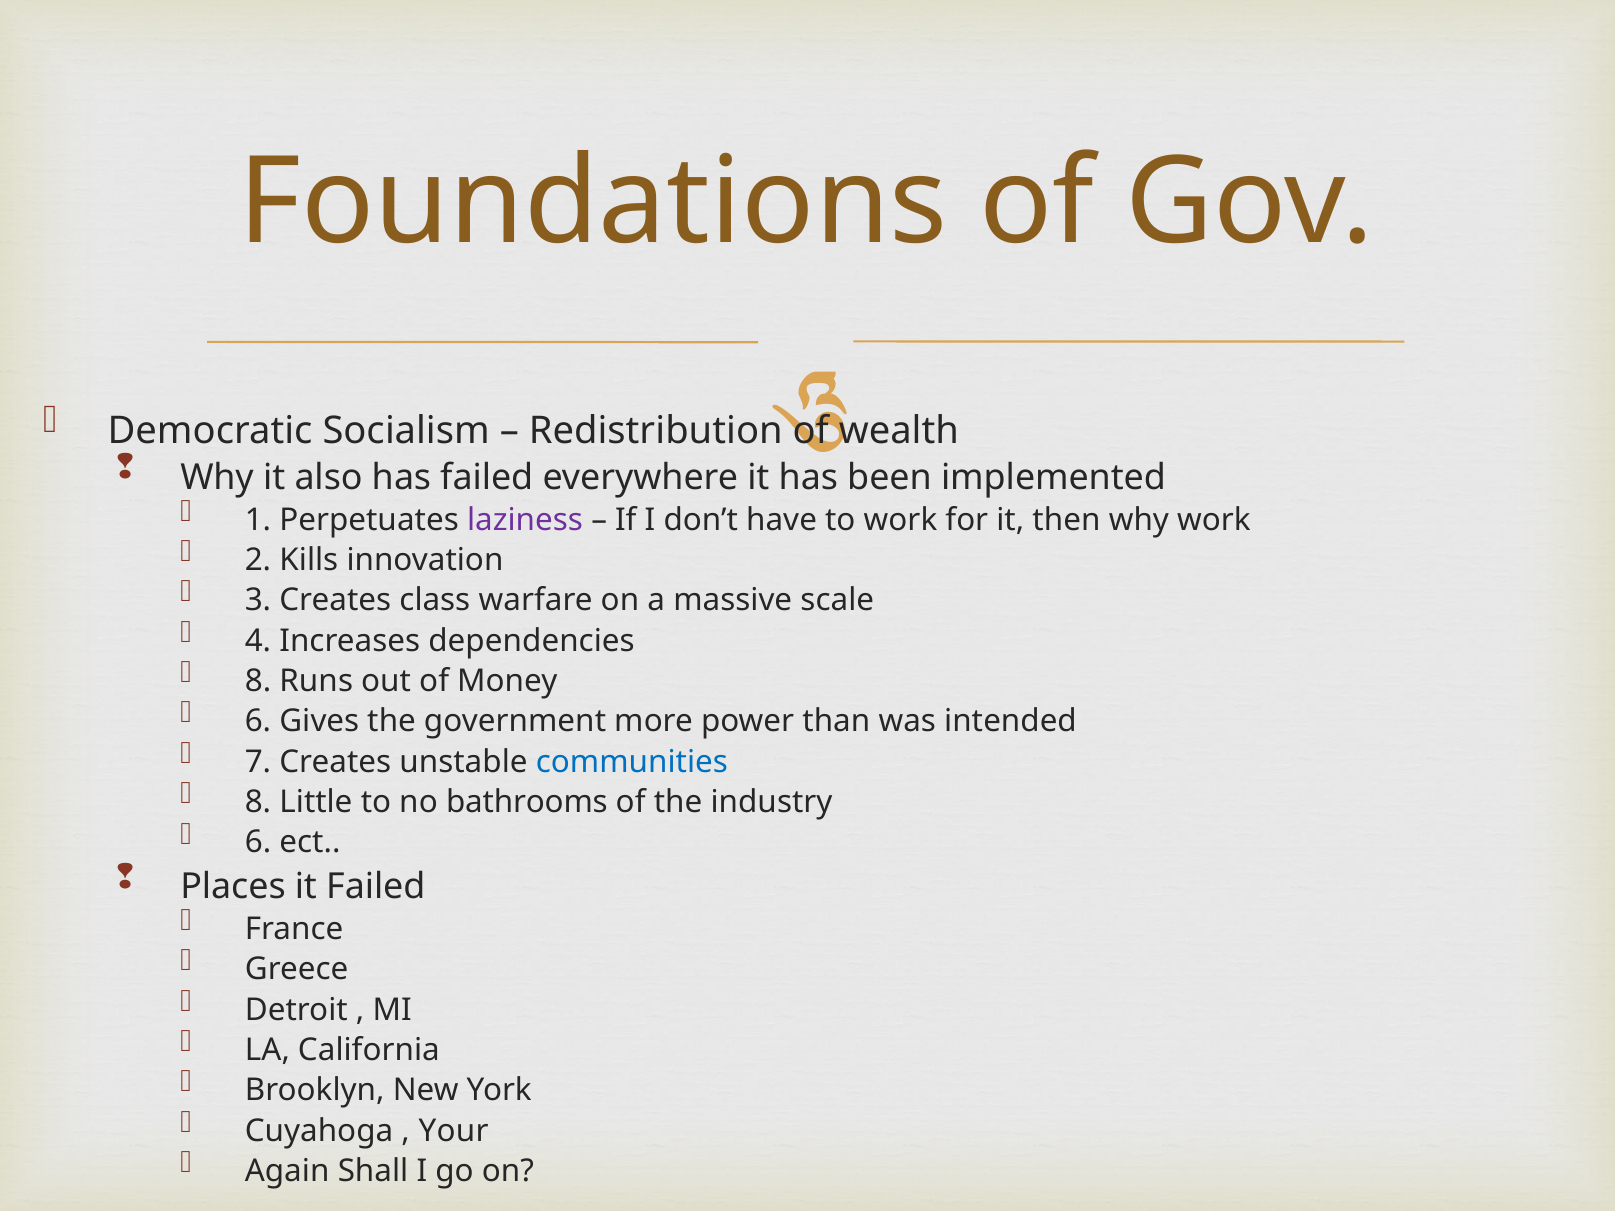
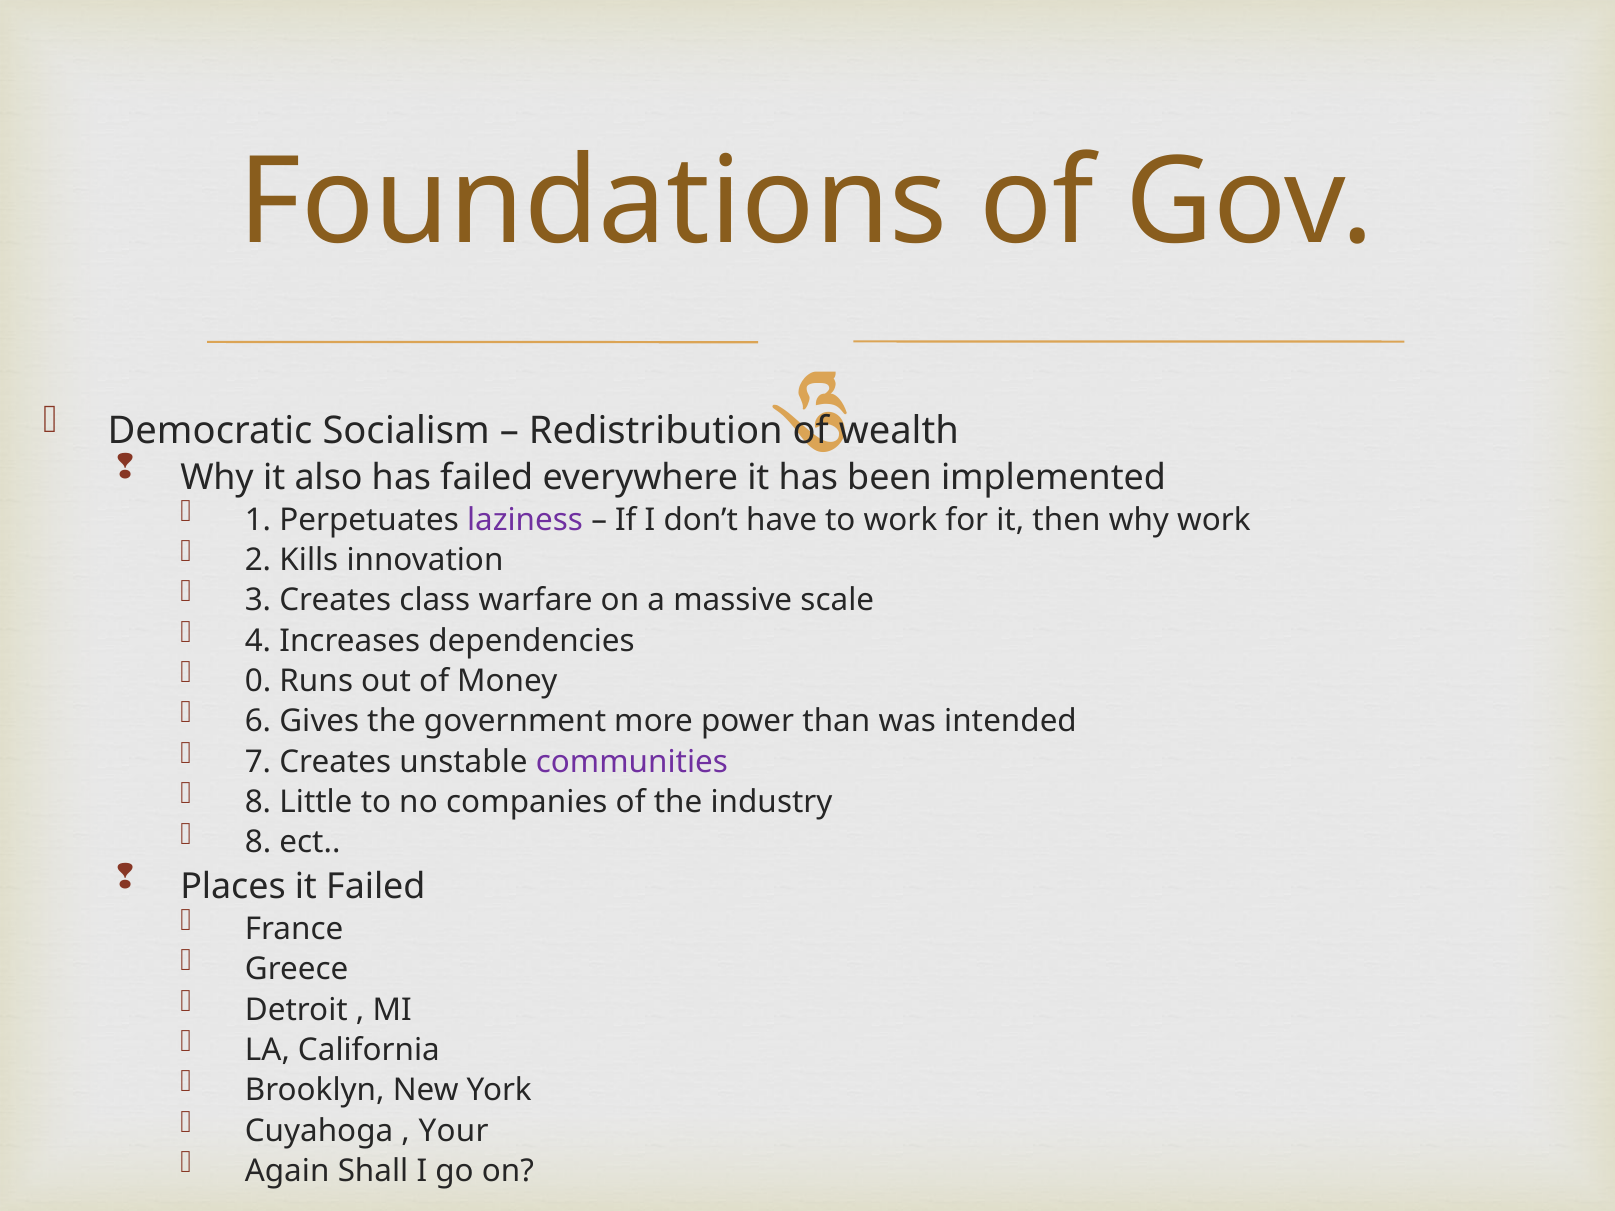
8 at (258, 681): 8 -> 0
communities colour: blue -> purple
bathrooms: bathrooms -> companies
6 at (258, 843): 6 -> 8
